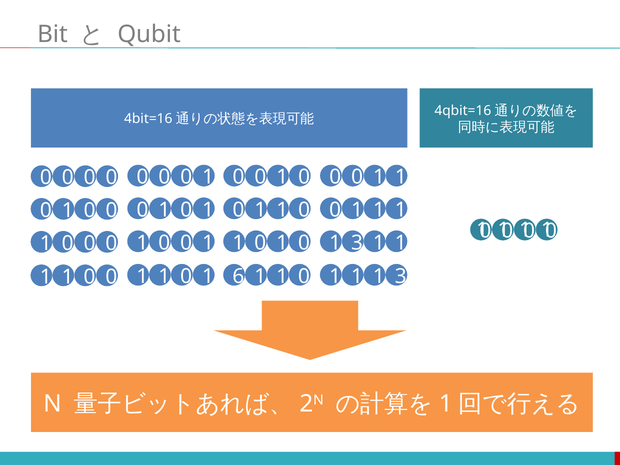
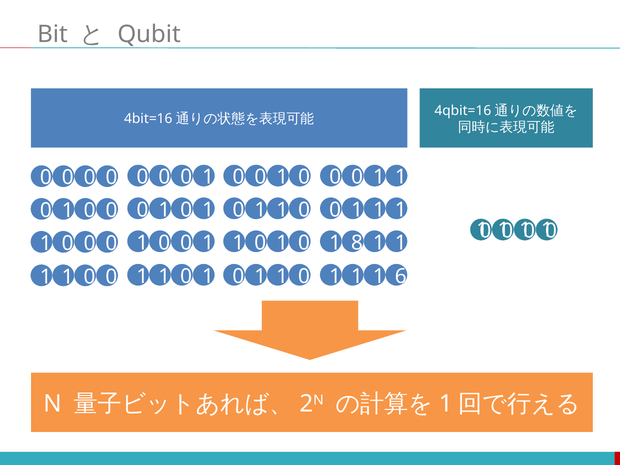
0 1 3: 3 -> 8
6 at (238, 276): 6 -> 0
1 1 3: 3 -> 6
